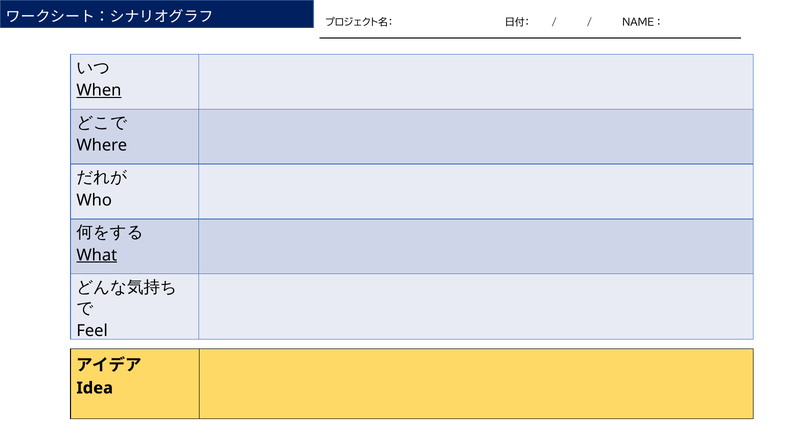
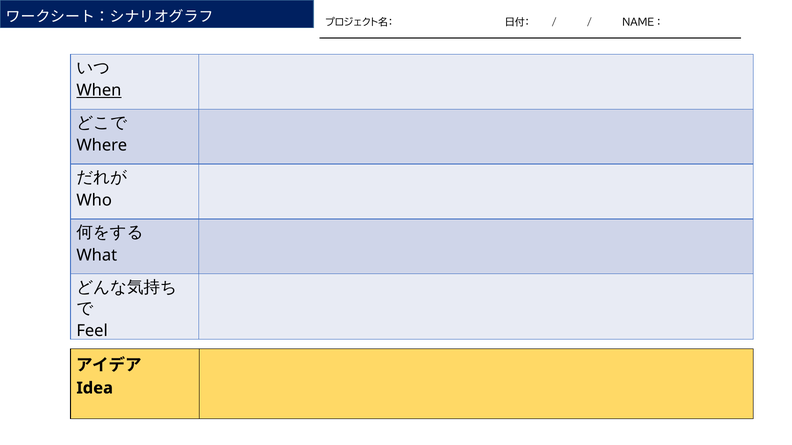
What underline: present -> none
